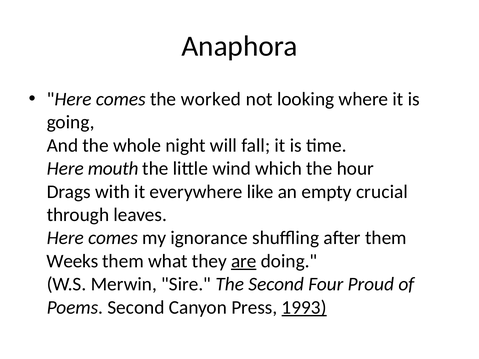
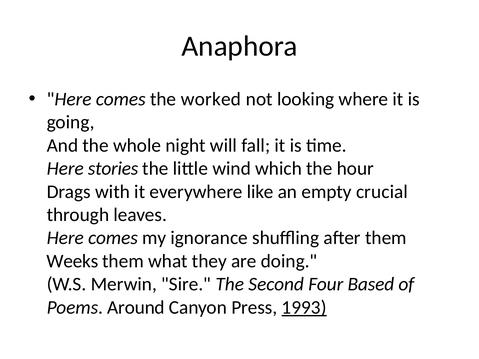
mouth: mouth -> stories
are underline: present -> none
Proud: Proud -> Based
Poems Second: Second -> Around
